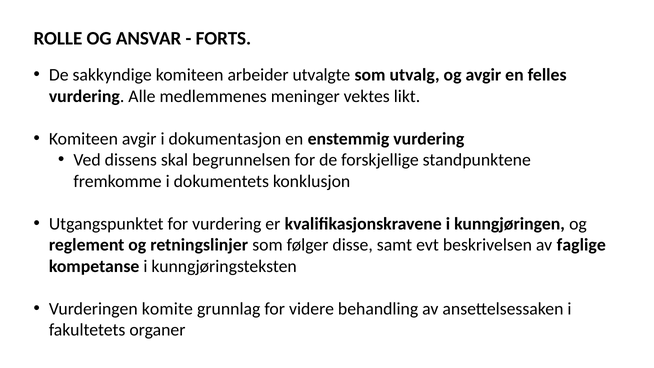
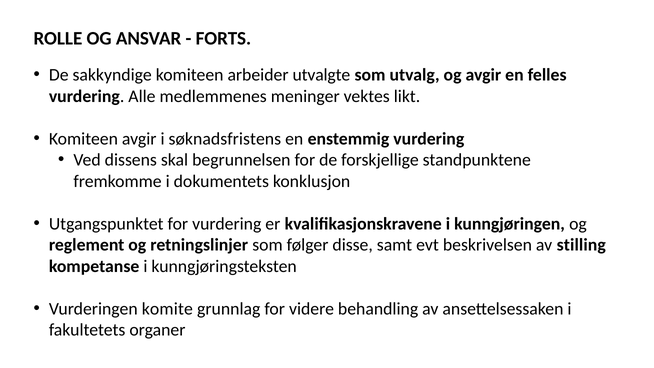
dokumentasjon: dokumentasjon -> søknadsfristens
faglige: faglige -> stilling
